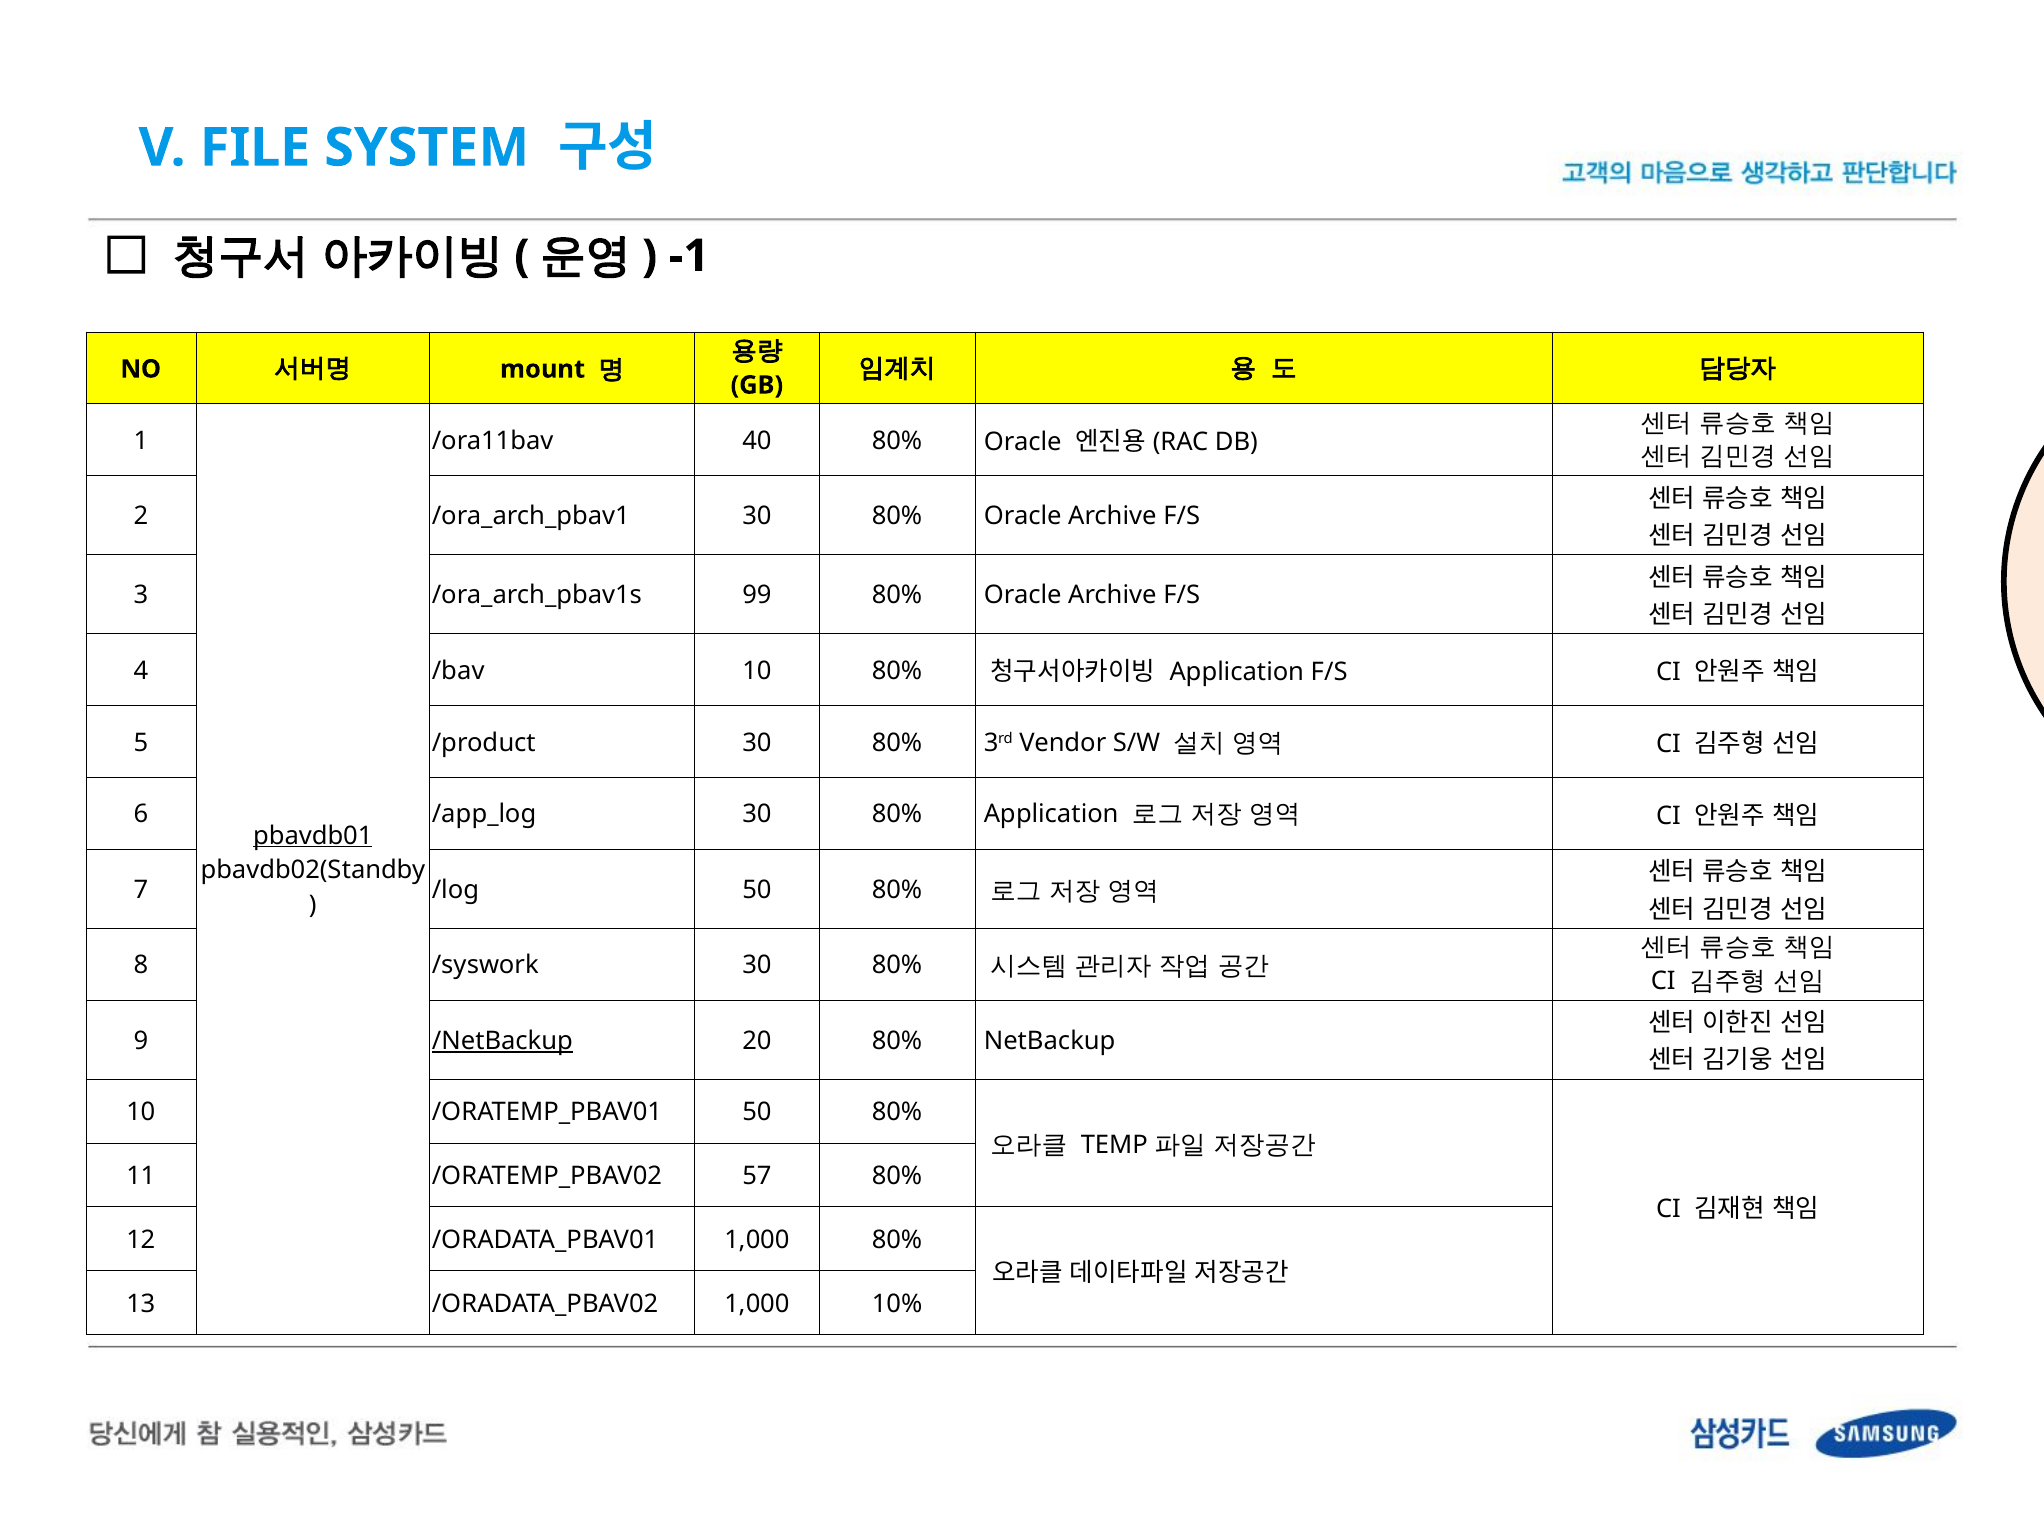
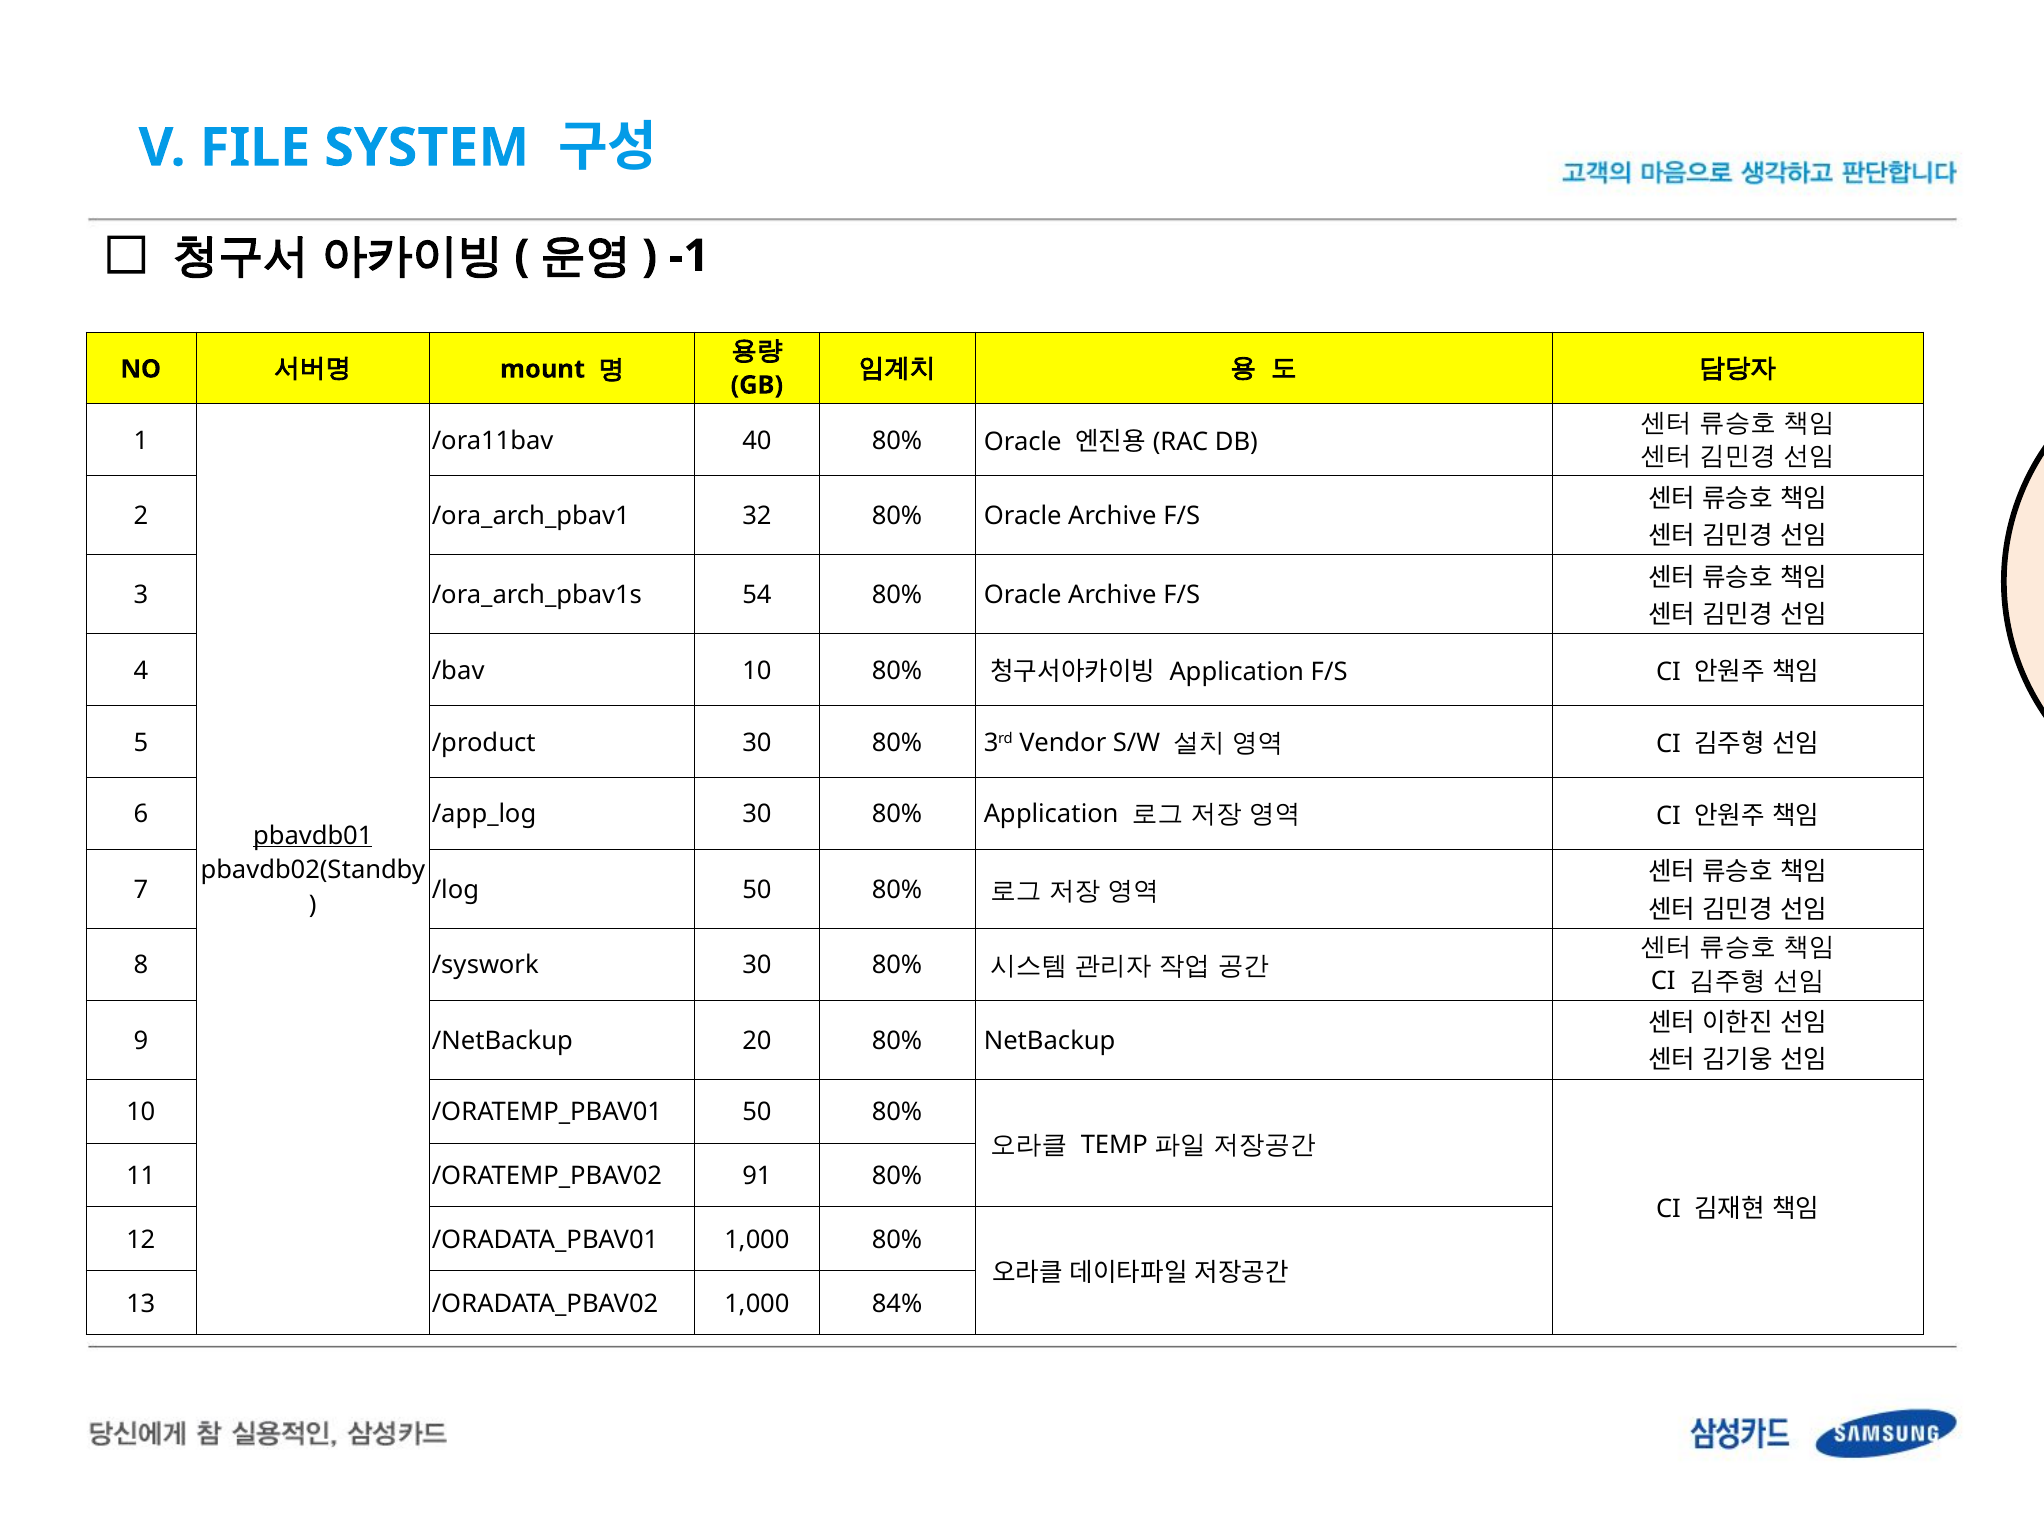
30 at (757, 516): 30 -> 32
99: 99 -> 54
/NetBackup underline: present -> none
57: 57 -> 91
10%: 10% -> 84%
